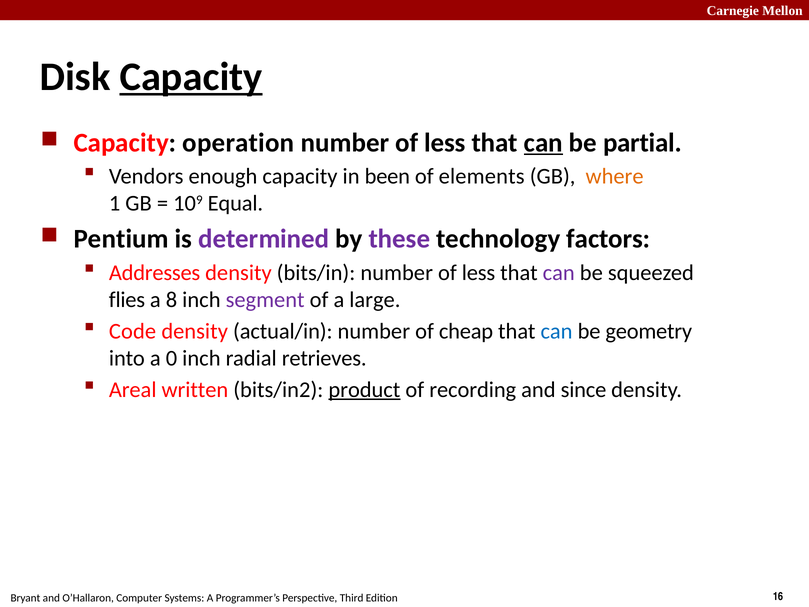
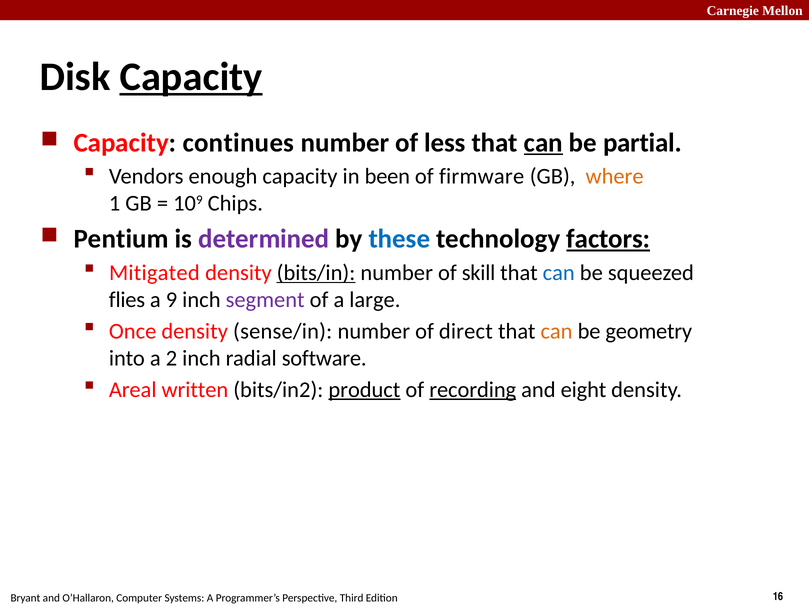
operation: operation -> continues
elements: elements -> firmware
Equal: Equal -> Chips
these colour: purple -> blue
factors underline: none -> present
Addresses: Addresses -> Mitigated
bits/in underline: none -> present
less at (479, 273): less -> skill
can at (559, 273) colour: purple -> blue
8: 8 -> 9
Code: Code -> Once
actual/in: actual/in -> sense/in
cheap: cheap -> direct
can at (557, 331) colour: blue -> orange
0: 0 -> 2
retrieves: retrieves -> software
recording underline: none -> present
since: since -> eight
